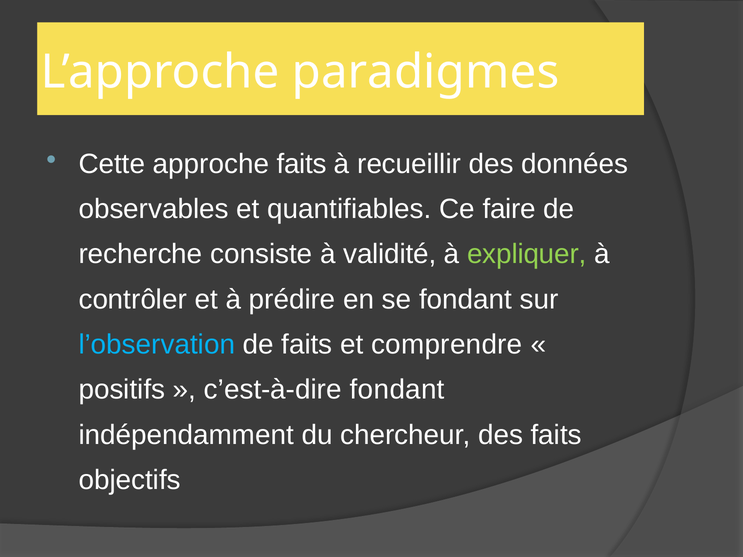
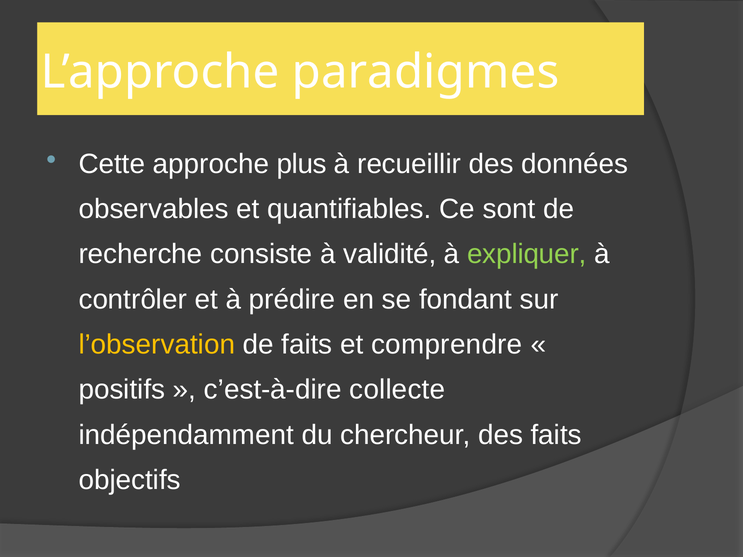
approche faits: faits -> plus
faire: faire -> sont
l’observation colour: light blue -> yellow
c’est-à-dire fondant: fondant -> collecte
